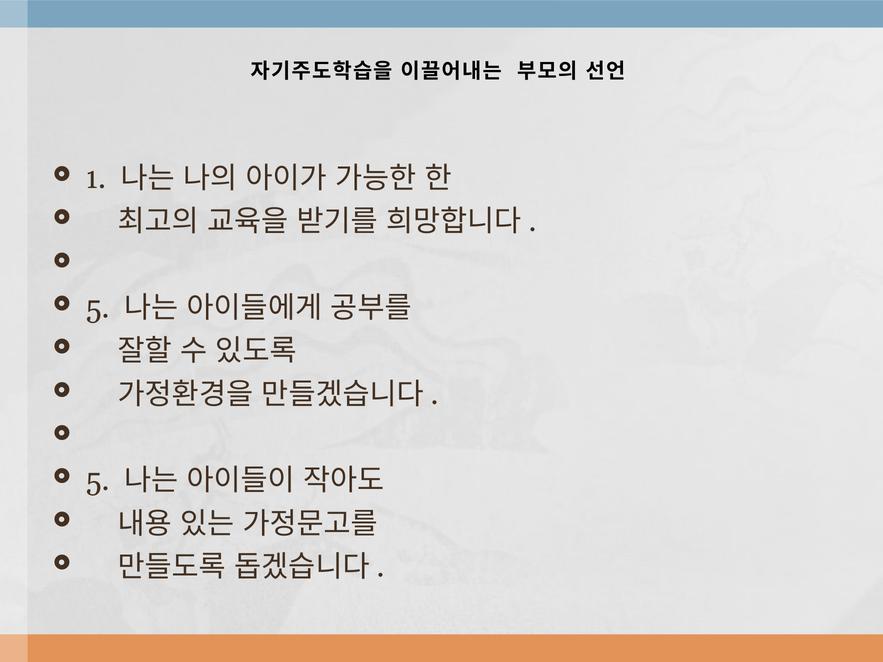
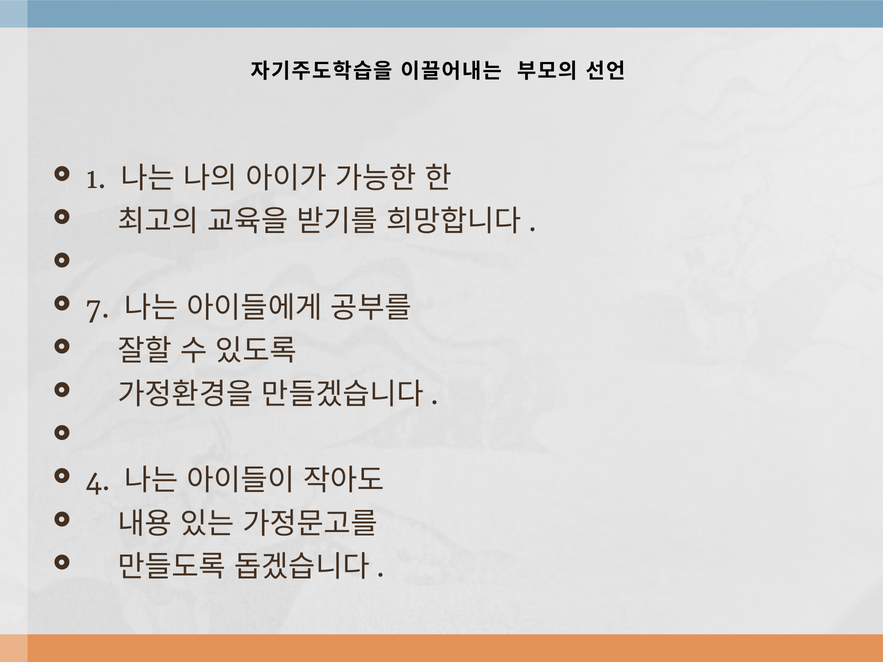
5 at (98, 308): 5 -> 7
5 at (98, 481): 5 -> 4
